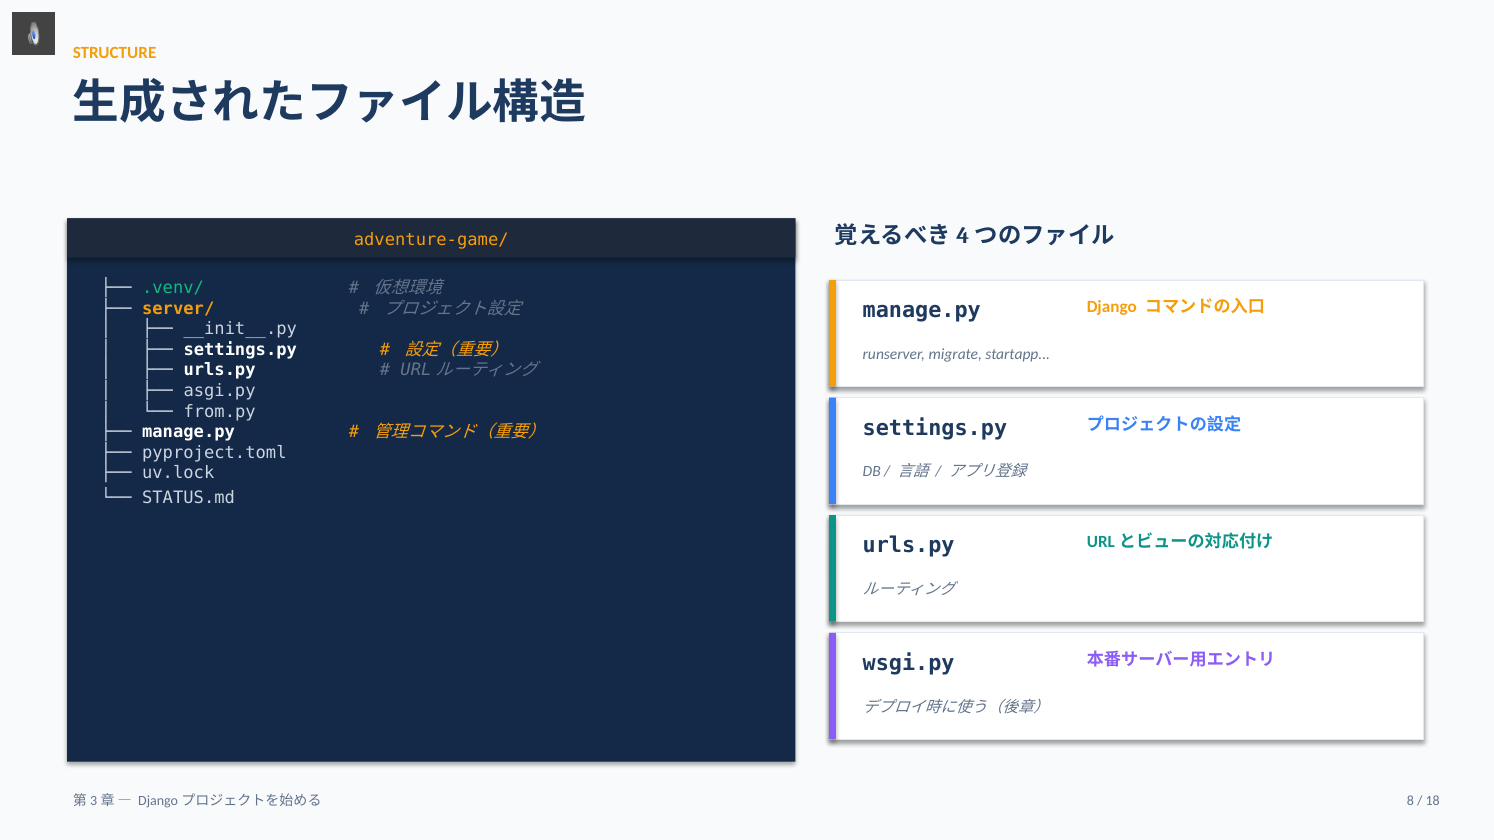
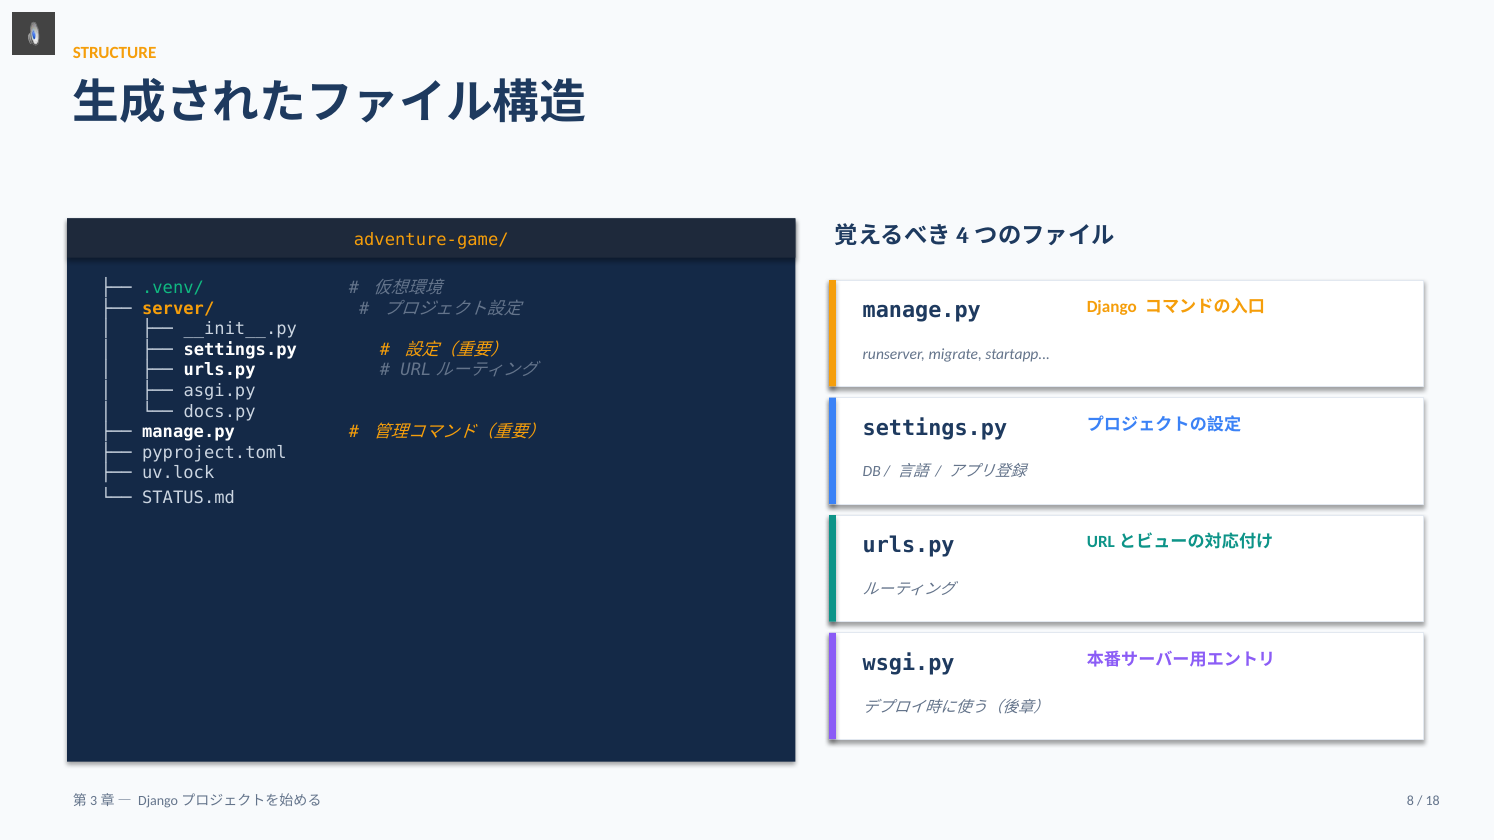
from.py: from.py -> docs.py
